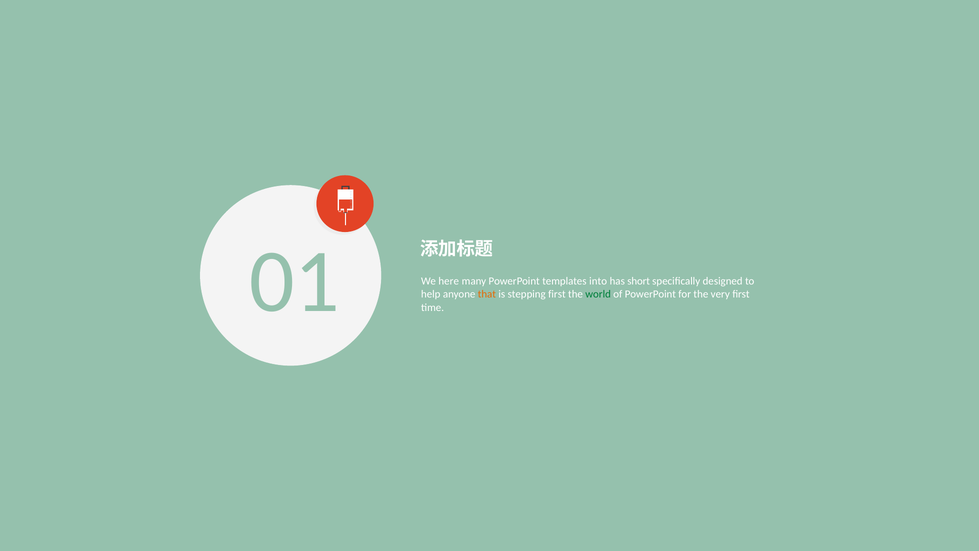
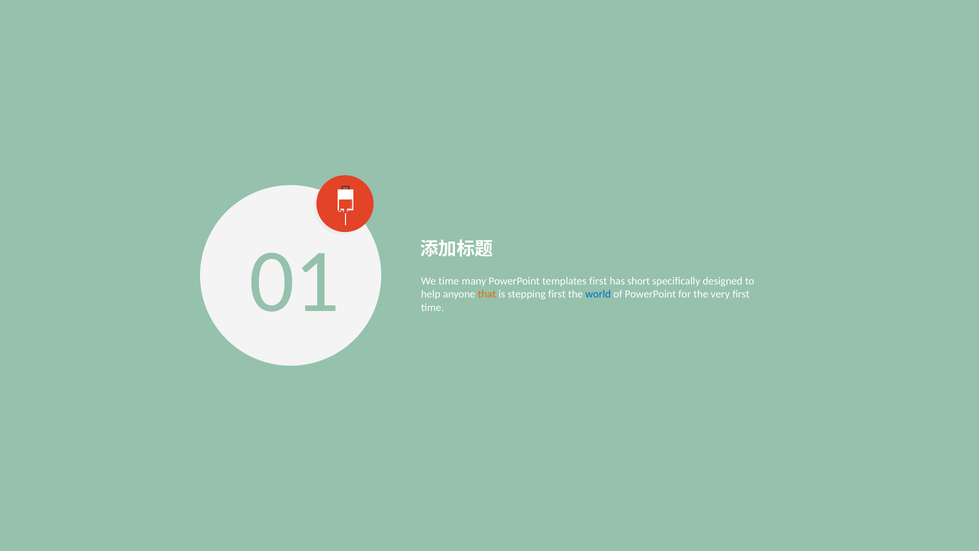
We here: here -> time
templates into: into -> first
world colour: green -> blue
